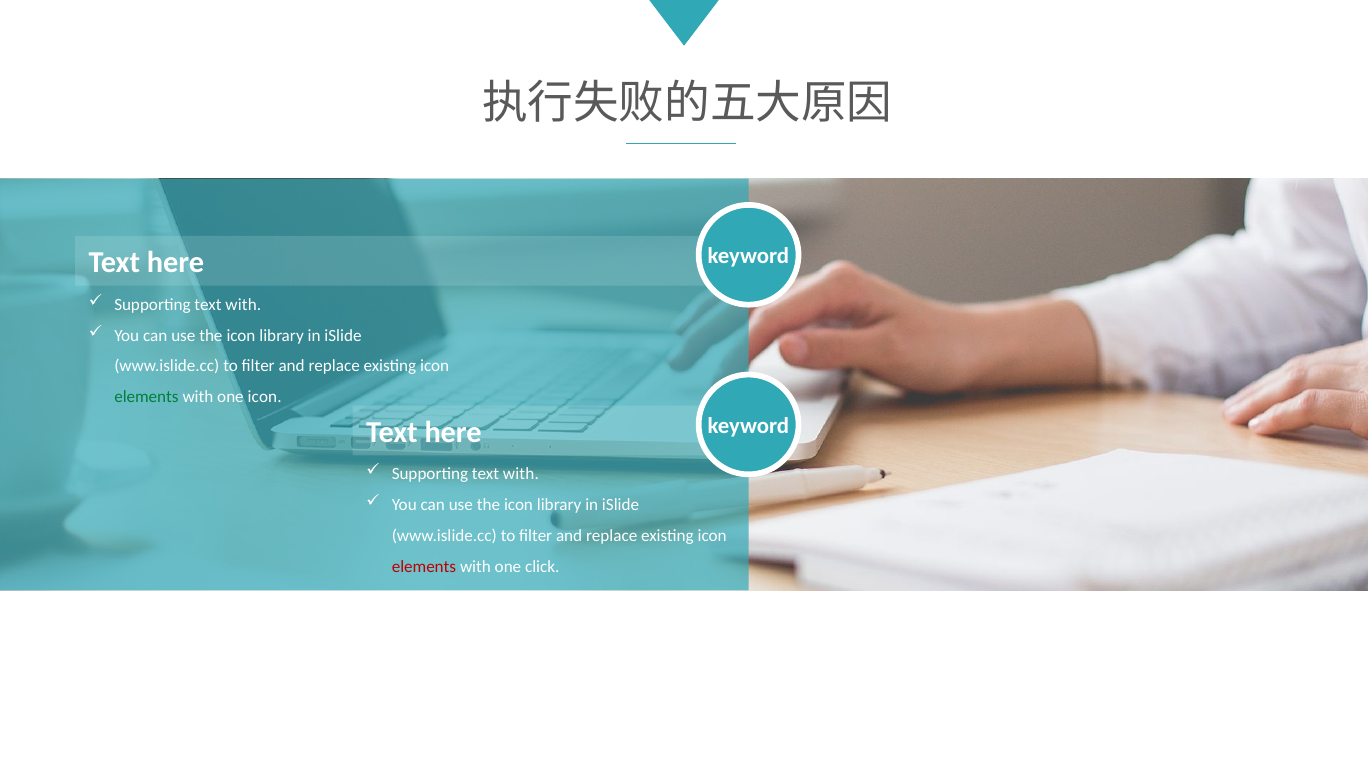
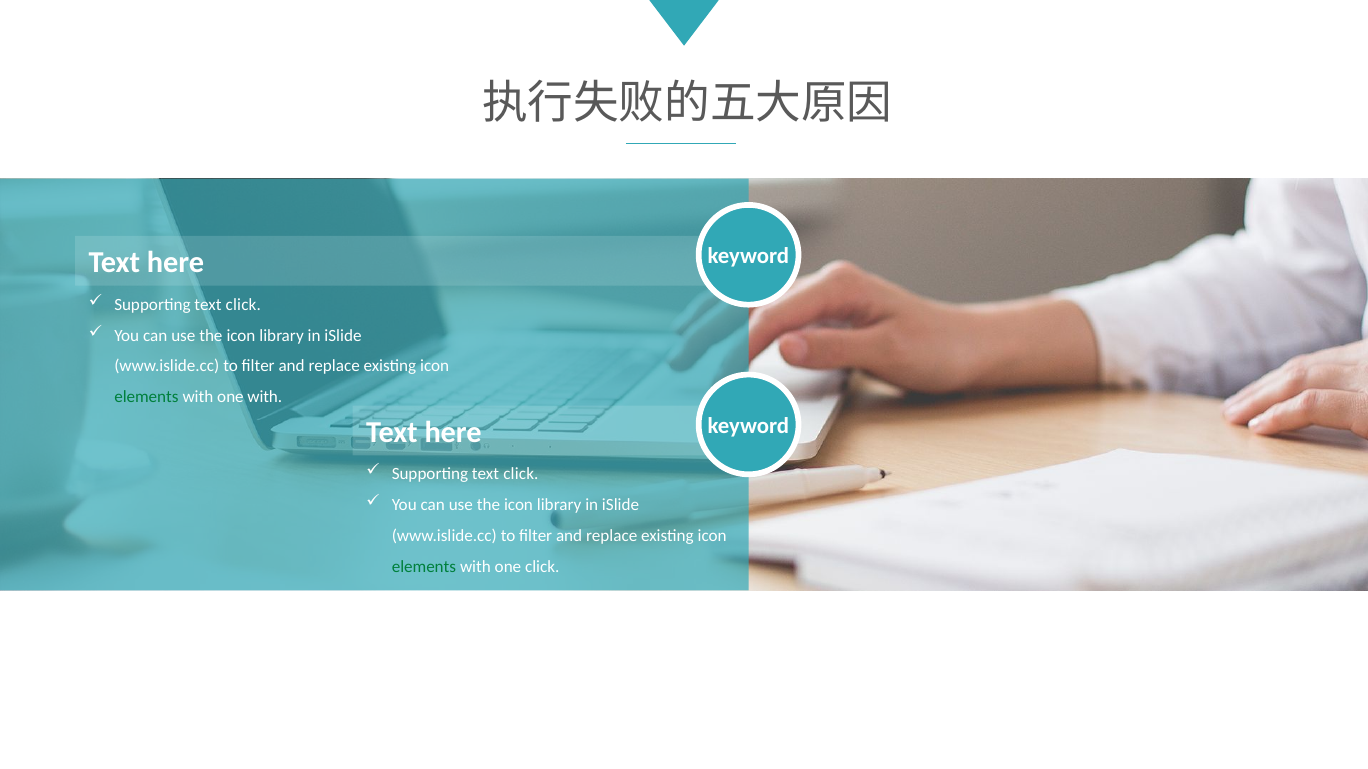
with at (243, 305): with -> click
one icon: icon -> with
with at (521, 474): with -> click
elements at (424, 567) colour: red -> green
